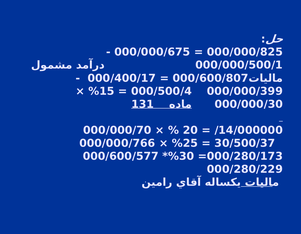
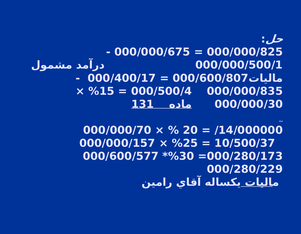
000/000/399: 000/000/399 -> 000/000/835
000/000/766: 000/000/766 -> 000/000/157
30/500/37: 30/500/37 -> 10/500/37
